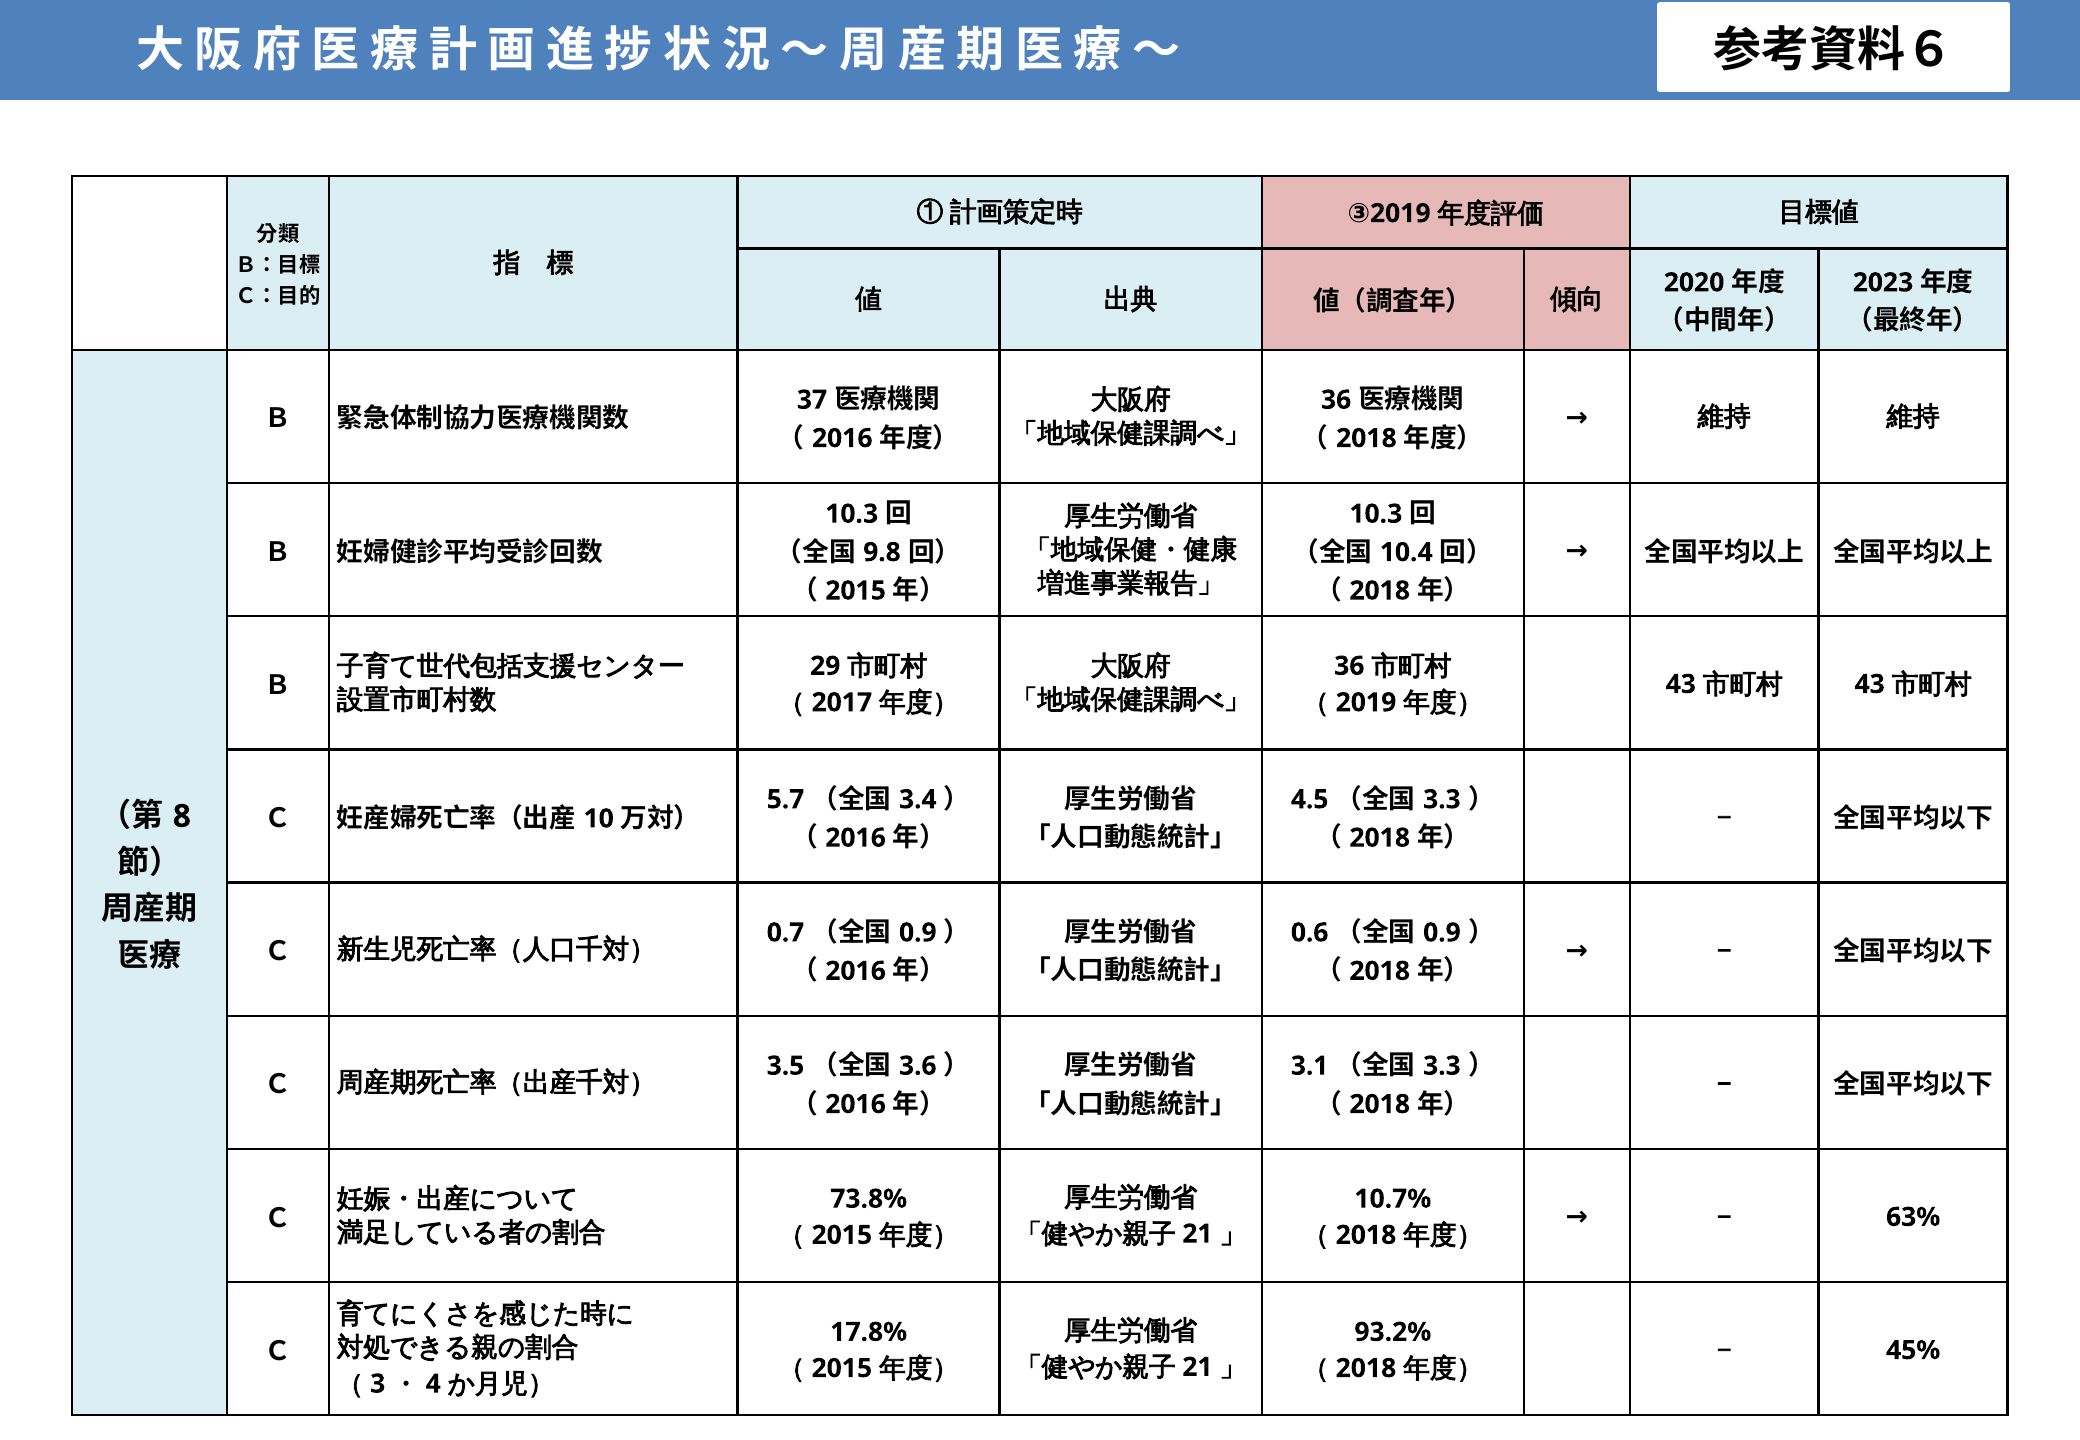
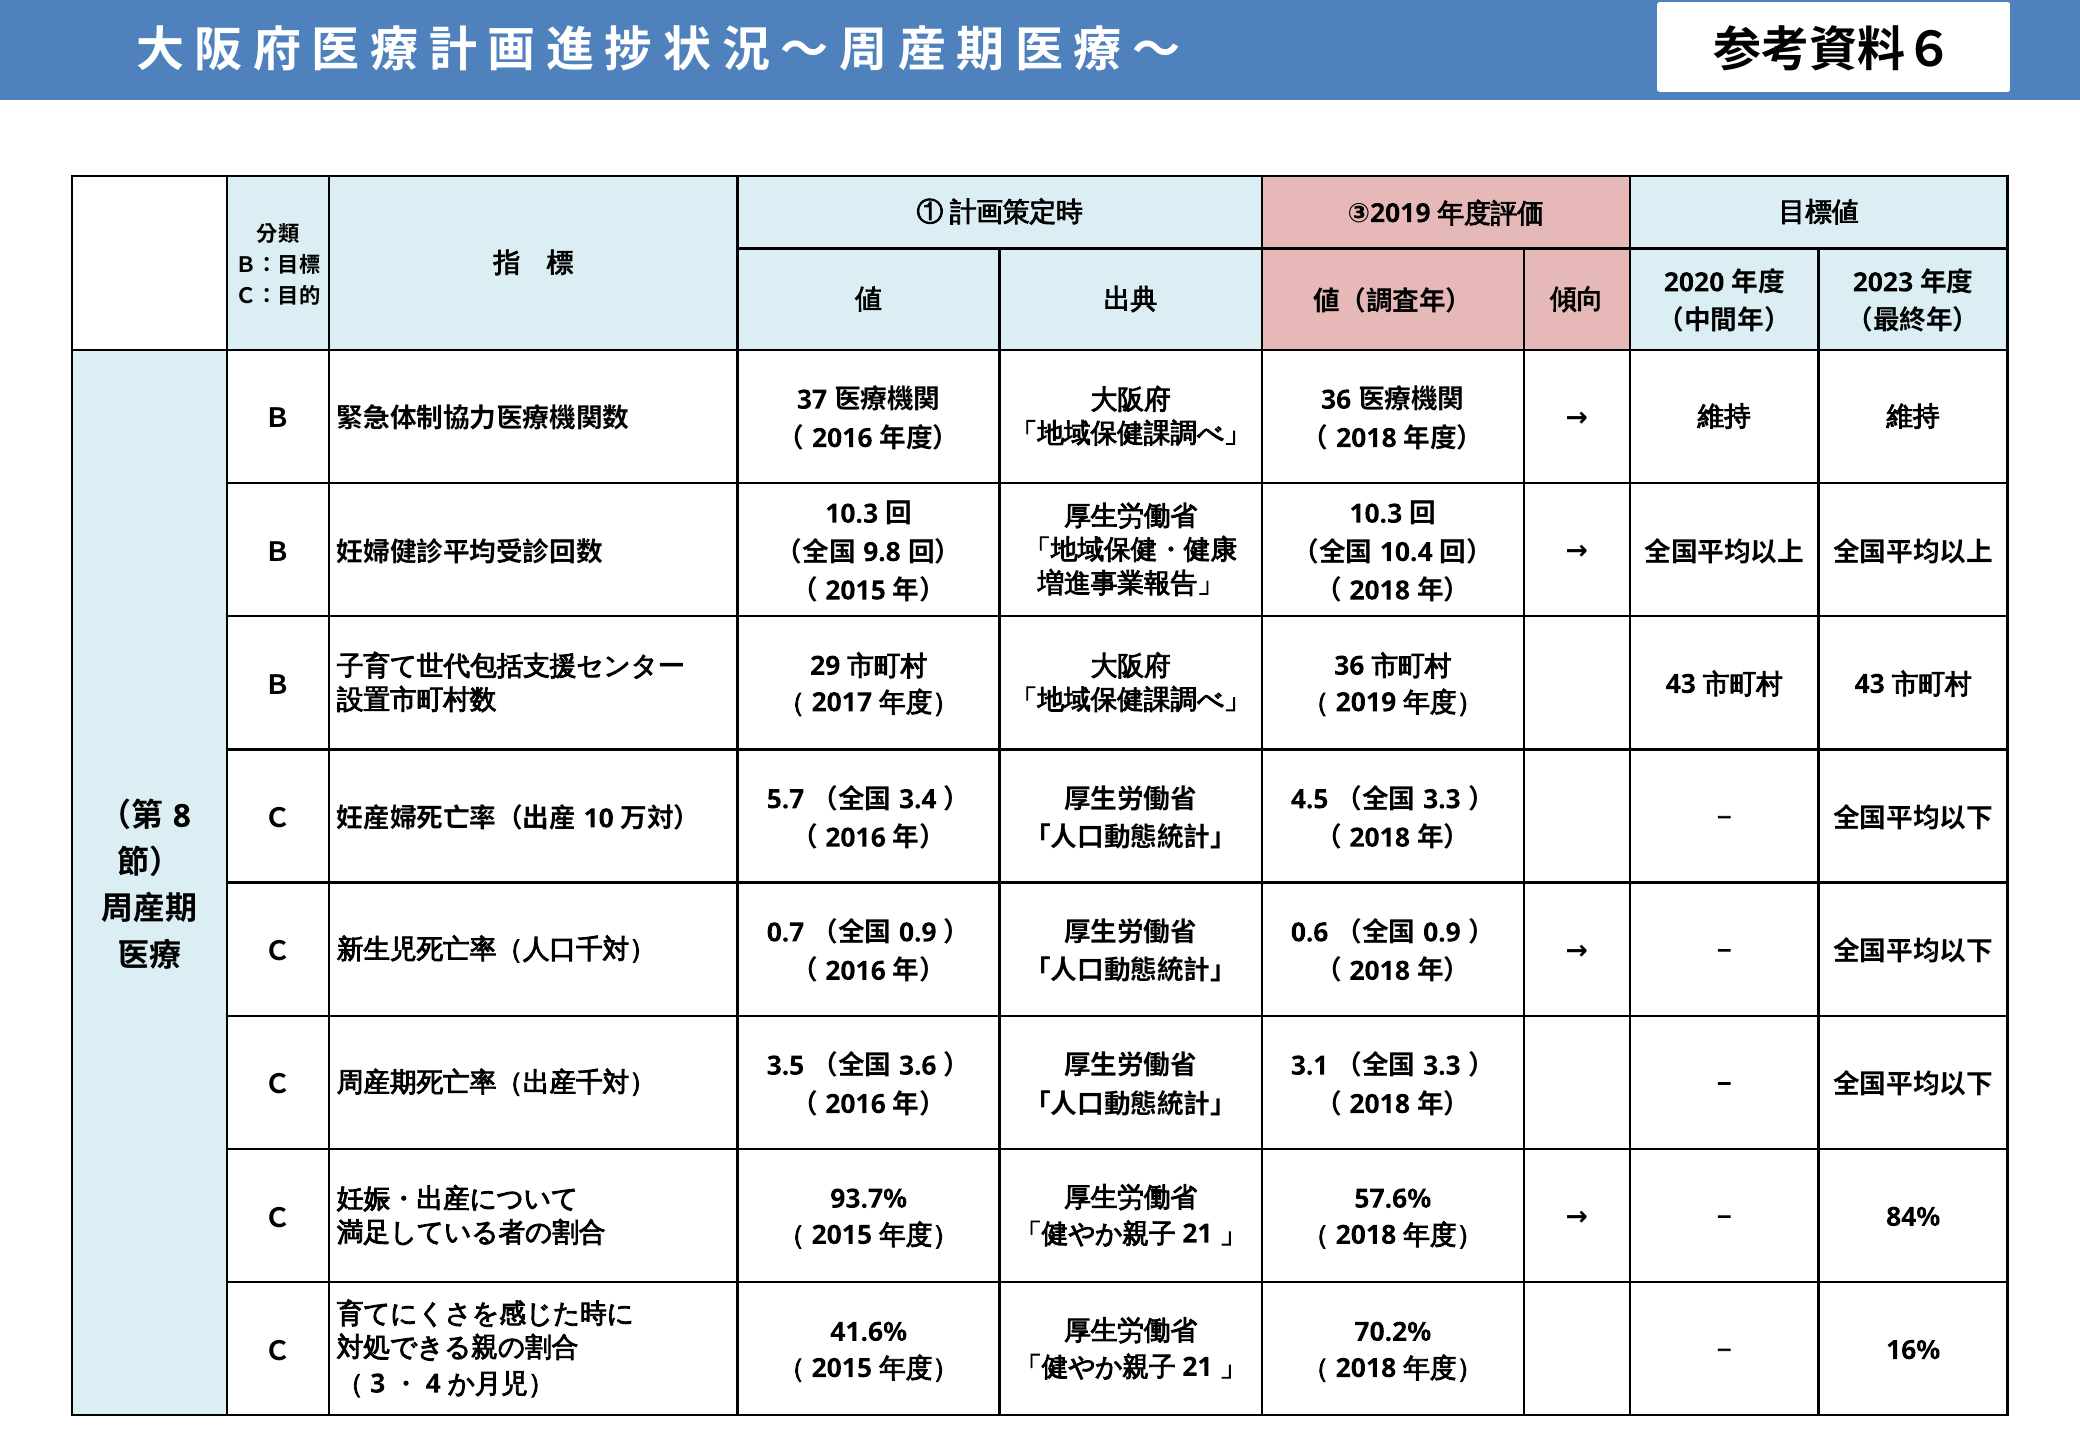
73.8%: 73.8% -> 93.7%
10.7%: 10.7% -> 57.6%
63%: 63% -> 84%
17.8%: 17.8% -> 41.6%
93.2%: 93.2% -> 70.2%
45%: 45% -> 16%
